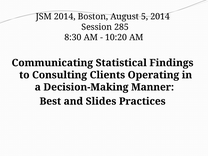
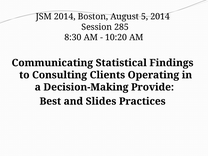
Manner: Manner -> Provide
